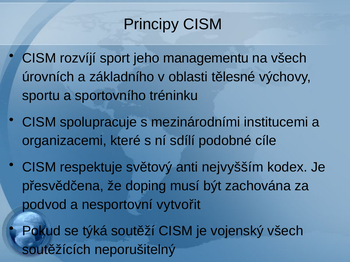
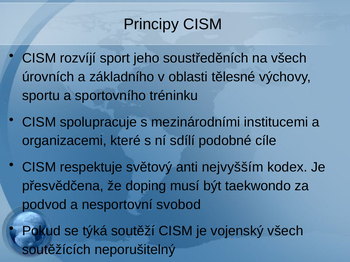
managementu: managementu -> soustředěních
zachována: zachována -> taekwondo
vytvořit: vytvořit -> svobod
